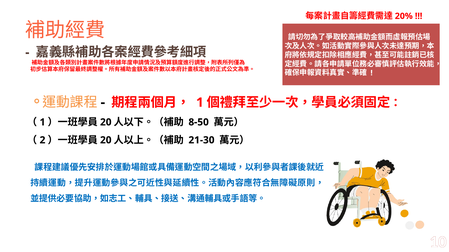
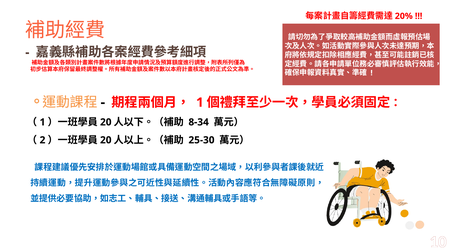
8-50: 8-50 -> 8-34
21-30: 21-30 -> 25-30
